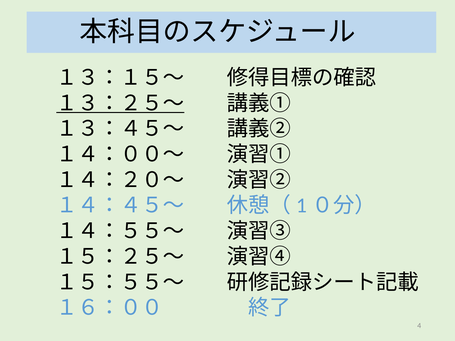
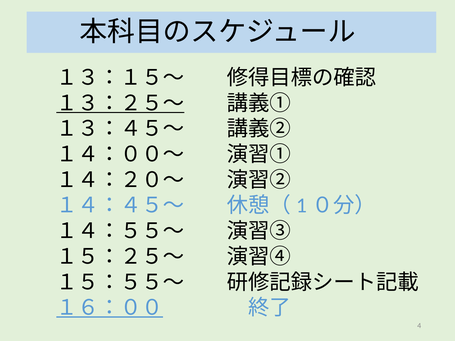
１６：００ underline: none -> present
